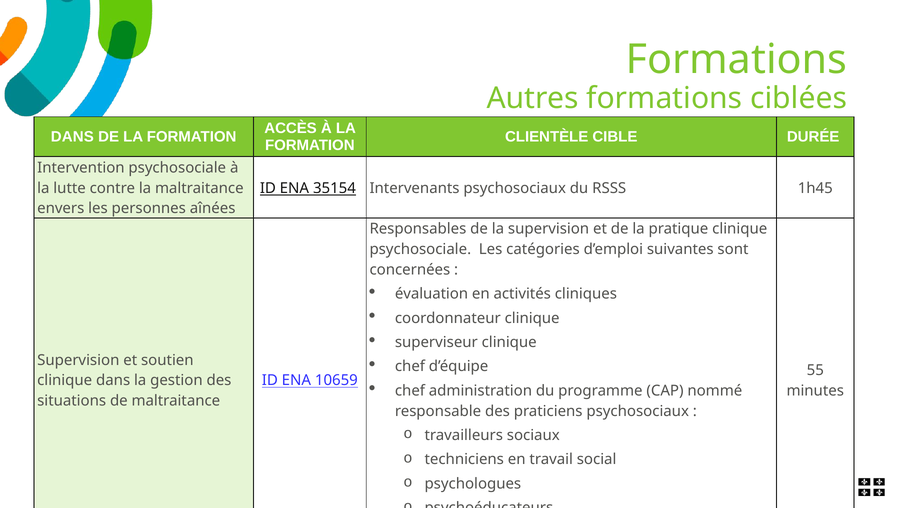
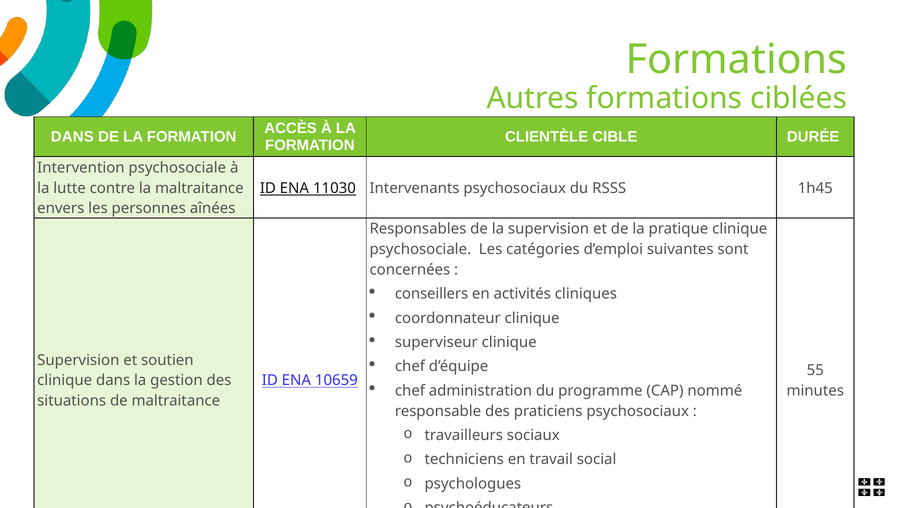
35154: 35154 -> 11030
évaluation at (432, 294): évaluation -> conseillers
